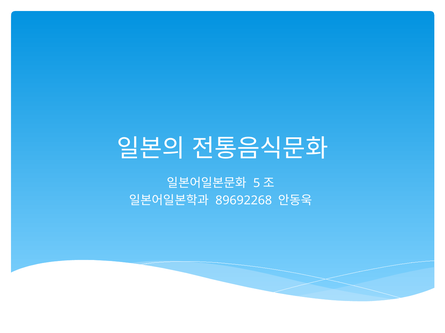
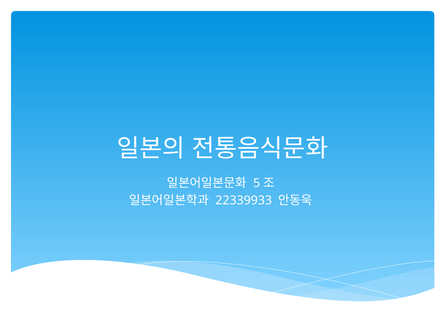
89692268: 89692268 -> 22339933
